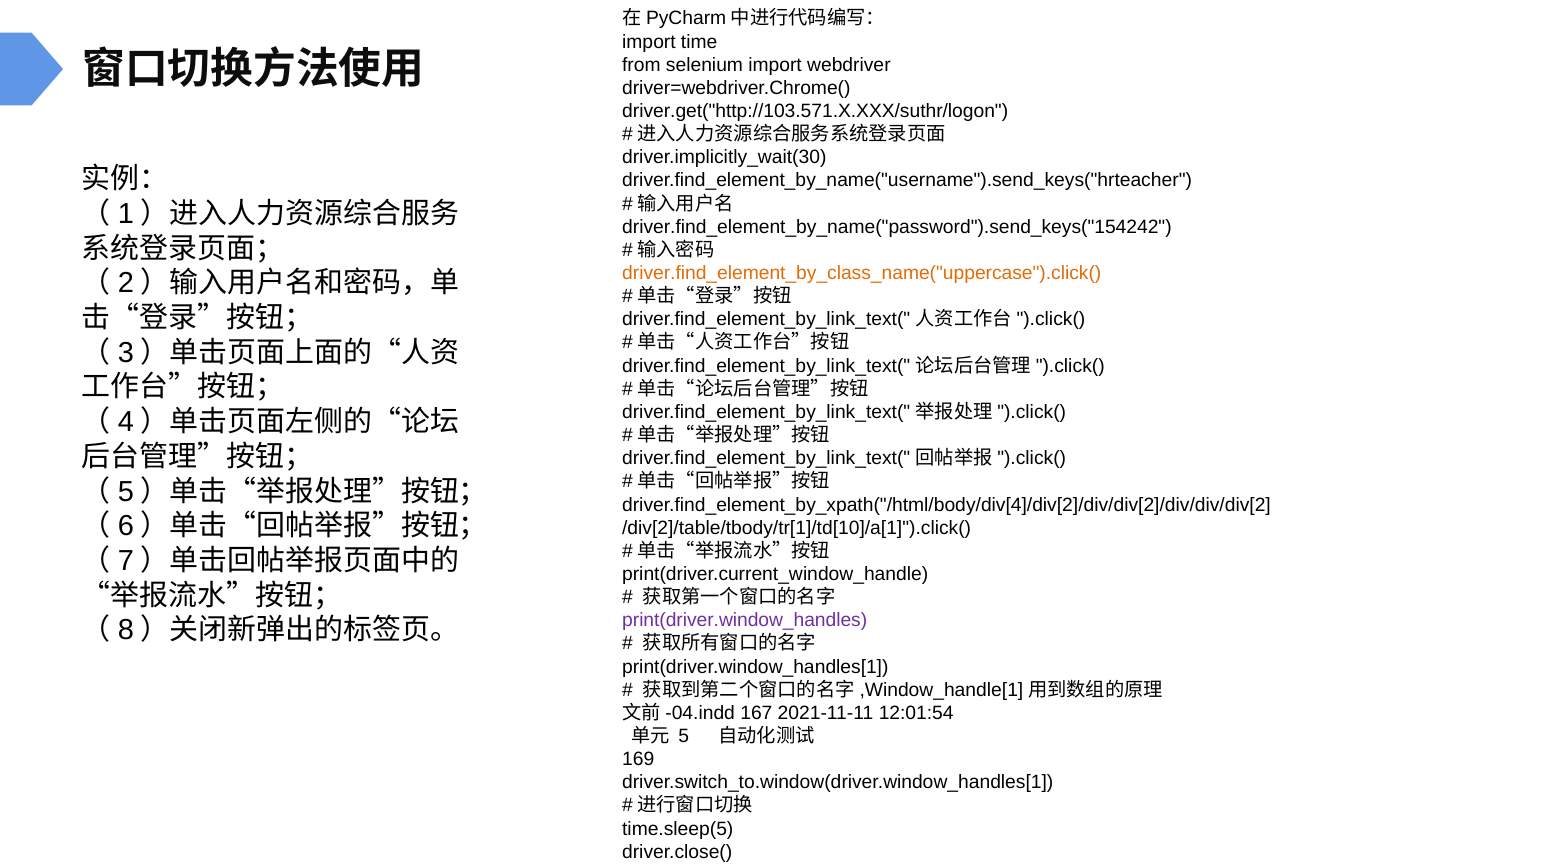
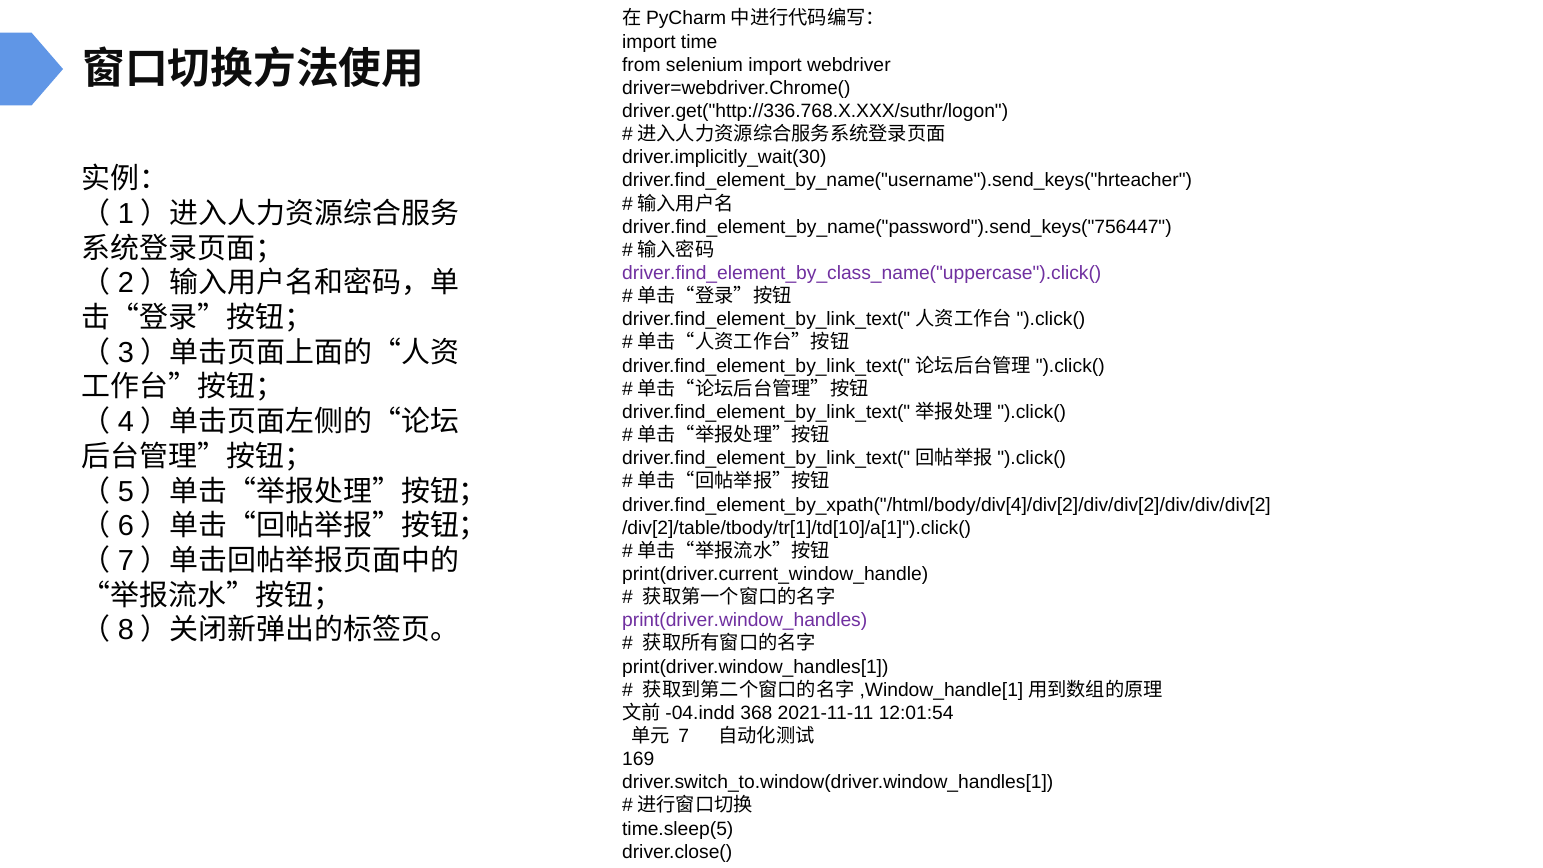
driver.get("http://103.571.X.XXX/suthr/logon: driver.get("http://103.571.X.XXX/suthr/logon -> driver.get("http://336.768.X.XXX/suthr/logon
driver.find_element_by_name("password").send_keys("154242: driver.find_element_by_name("password").send_keys("154242 -> driver.find_element_by_name("password").send_keys("756447
driver.find_element_by_class_name("uppercase").click( colour: orange -> purple
167: 167 -> 368
5: 5 -> 7
